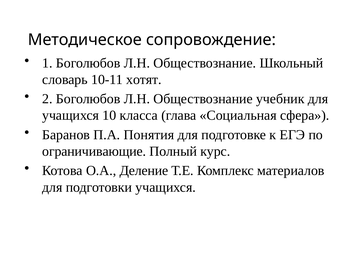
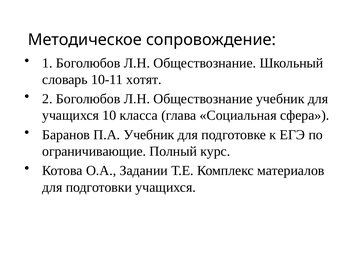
П.А Понятия: Понятия -> Учебник
Деление: Деление -> Задании
